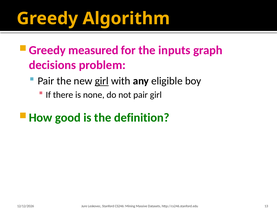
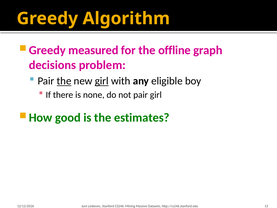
inputs: inputs -> offline
the at (64, 81) underline: none -> present
definition: definition -> estimates
